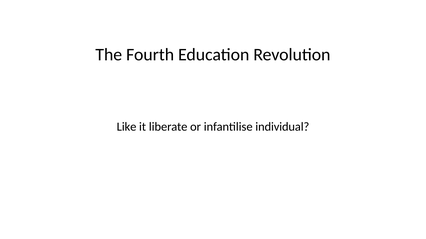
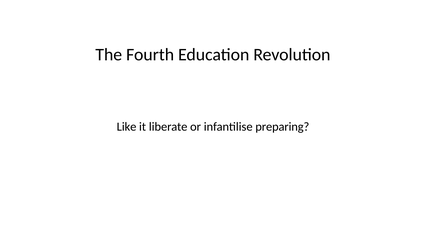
individual: individual -> preparing
